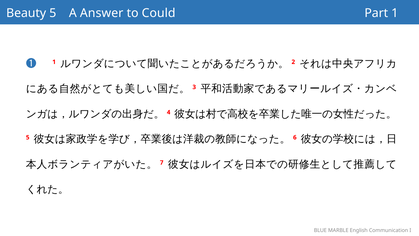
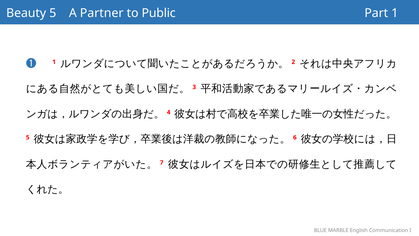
Answer: Answer -> Partner
Could: Could -> Public
